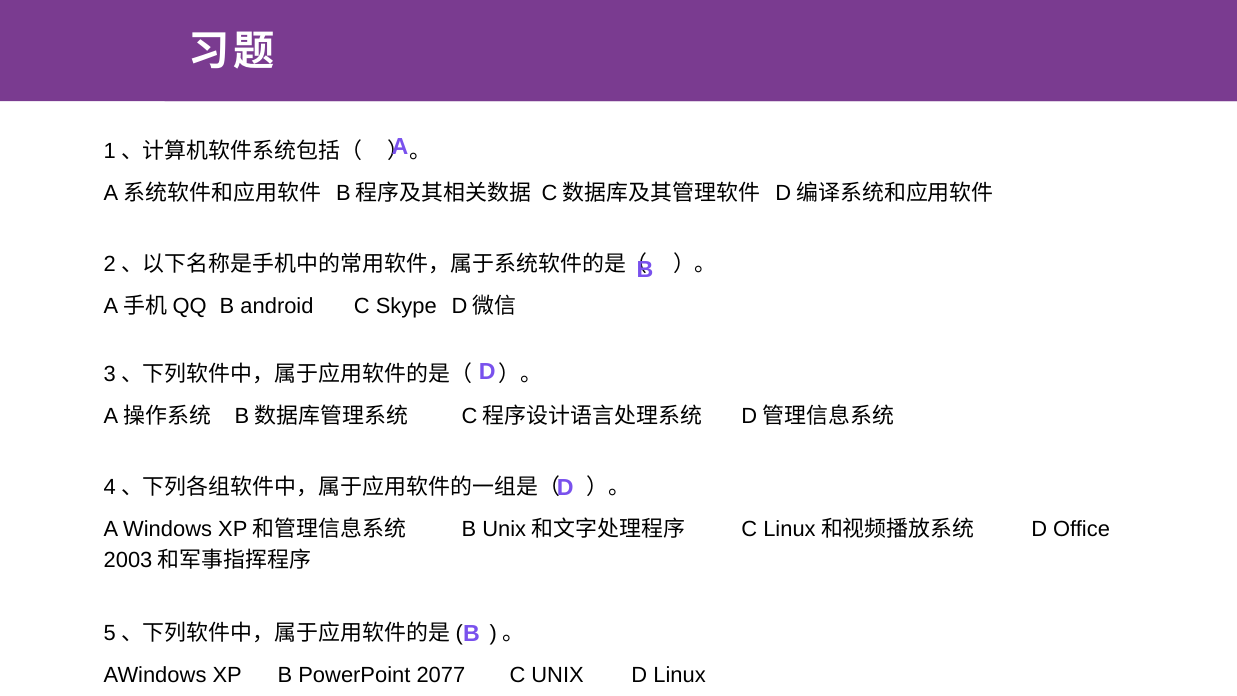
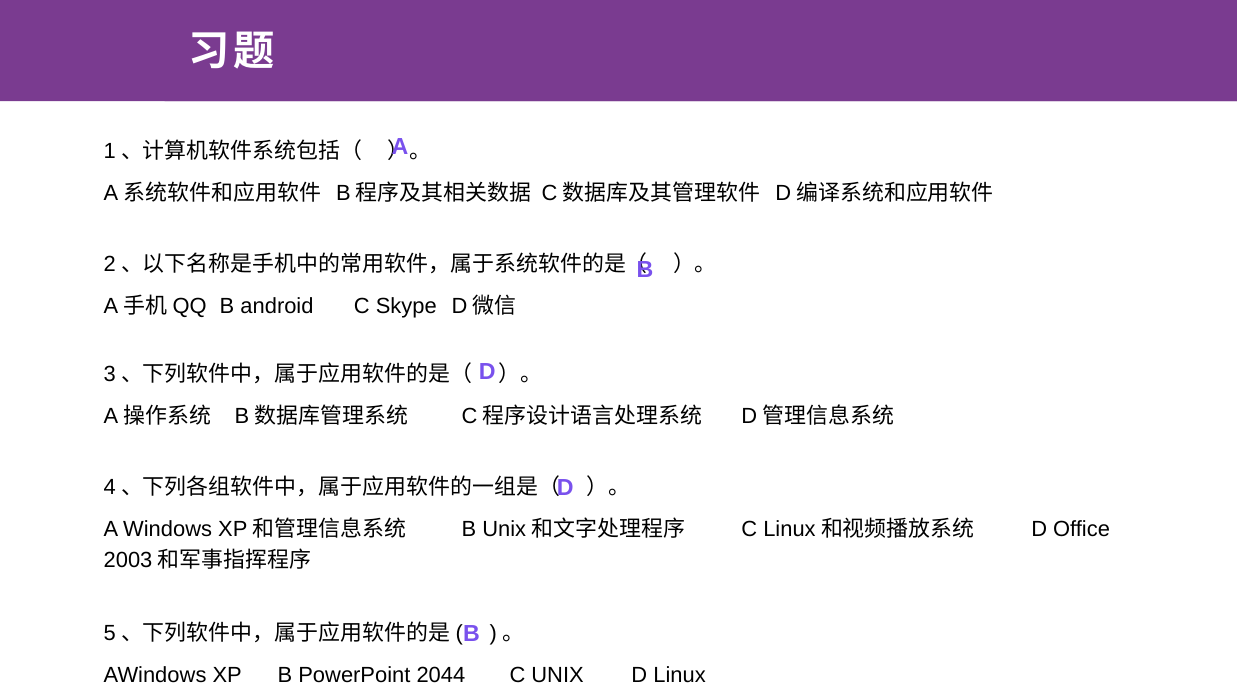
2077: 2077 -> 2044
